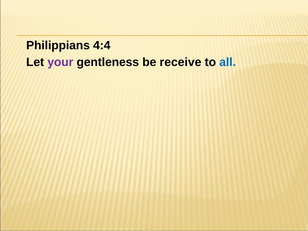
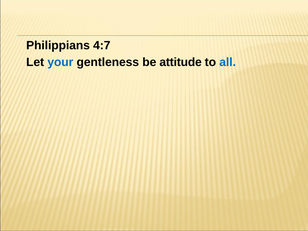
4:4: 4:4 -> 4:7
your colour: purple -> blue
receive: receive -> attitude
